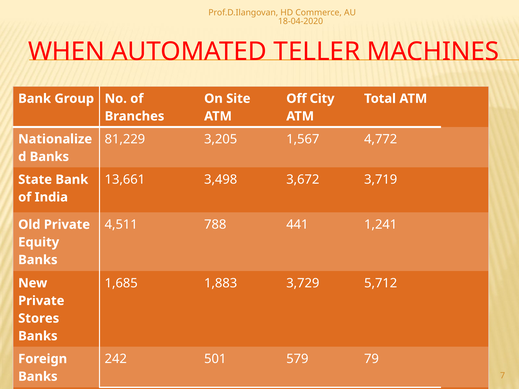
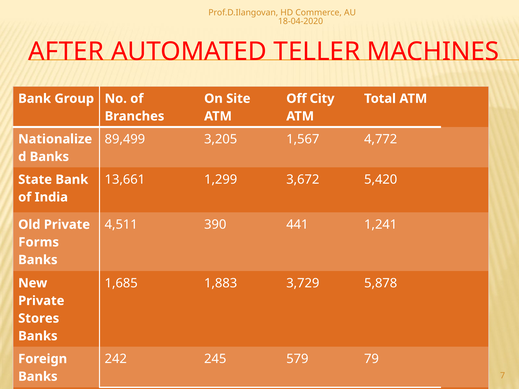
WHEN: WHEN -> AFTER
81,229: 81,229 -> 89,499
3,498: 3,498 -> 1,299
3,719: 3,719 -> 5,420
788: 788 -> 390
Equity: Equity -> Forms
5,712: 5,712 -> 5,878
501: 501 -> 245
